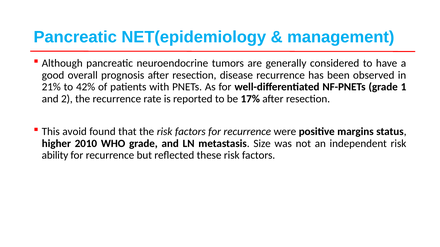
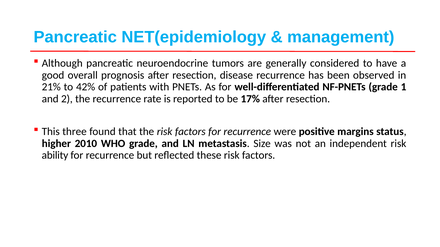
avoid: avoid -> three
